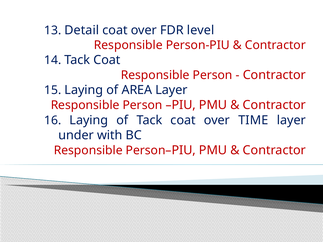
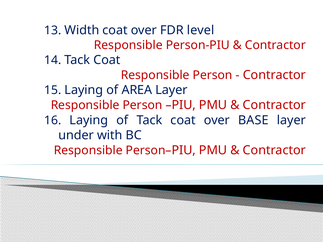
Detail: Detail -> Width
TIME: TIME -> BASE
